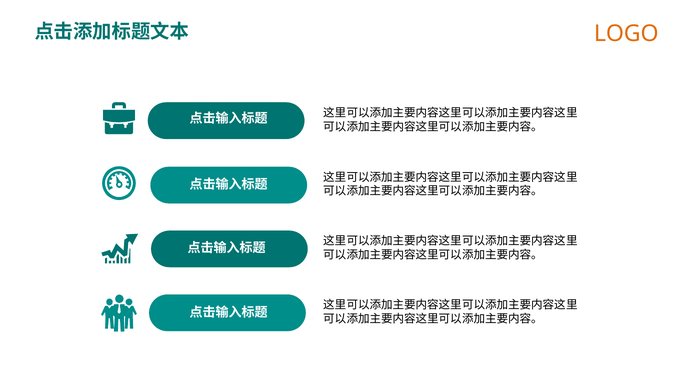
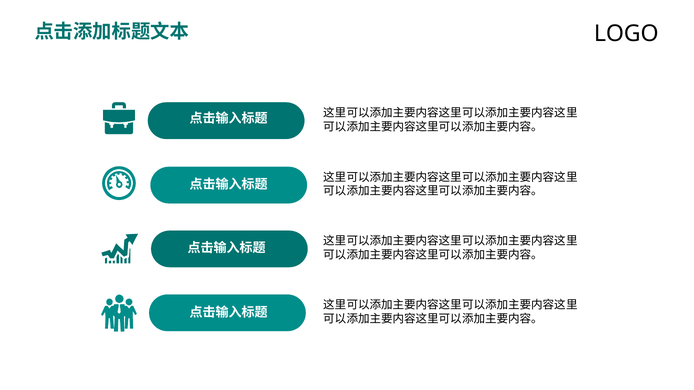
LOGO colour: orange -> black
